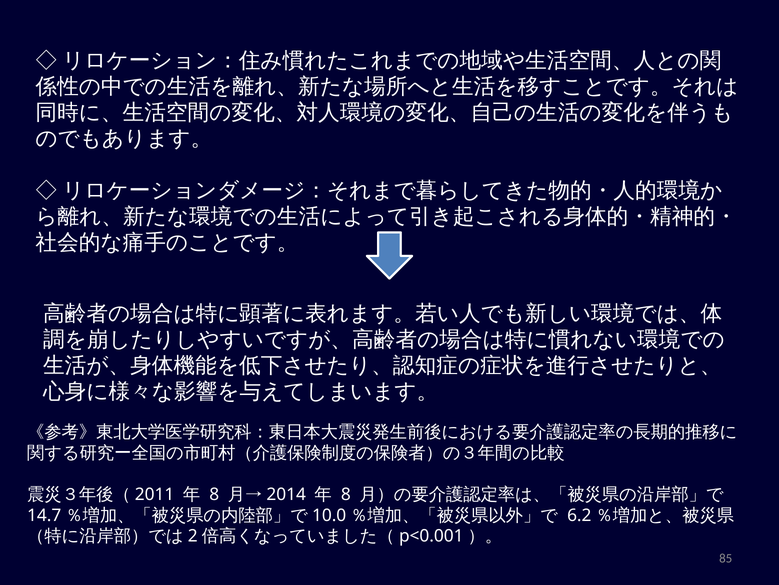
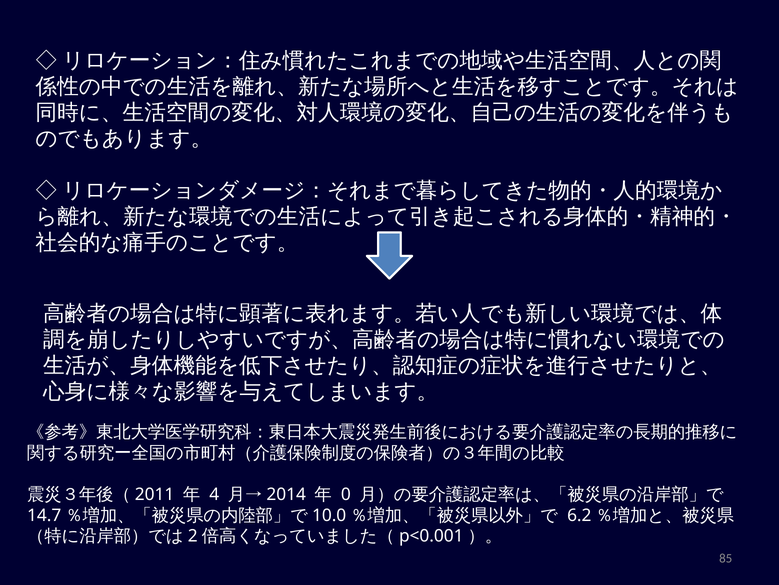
8 at (214, 494): 8 -> 4
8 at (346, 494): 8 -> 0
